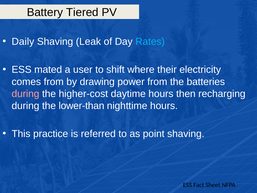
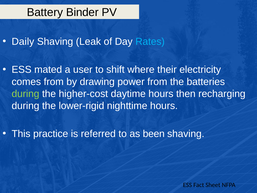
Tiered: Tiered -> Binder
during at (25, 94) colour: pink -> light green
lower-than: lower-than -> lower-rigid
point: point -> been
